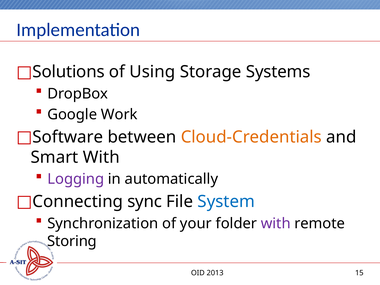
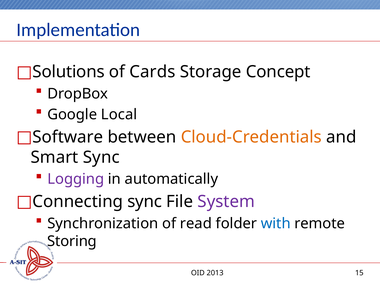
Using: Using -> Cards
Systems: Systems -> Concept
Work: Work -> Local
Smart With: With -> Sync
System colour: blue -> purple
your: your -> read
with at (276, 223) colour: purple -> blue
